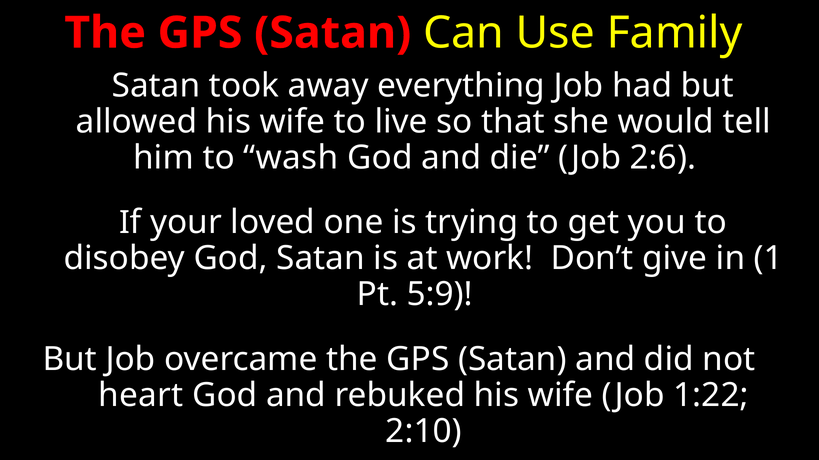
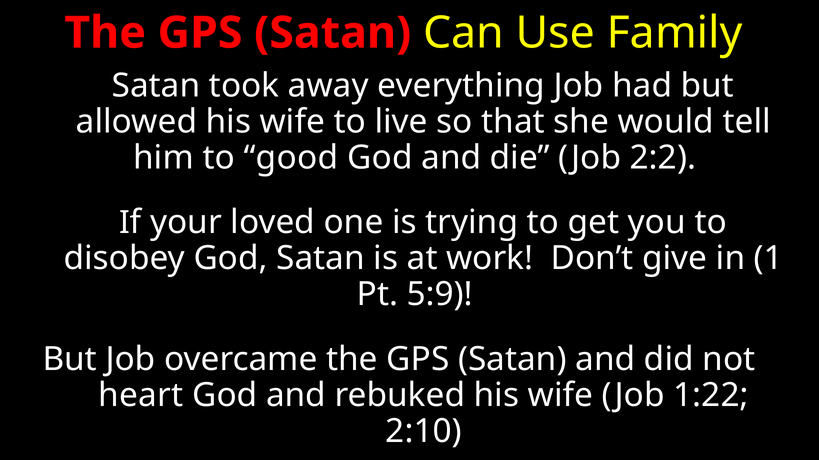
wash: wash -> good
2:6: 2:6 -> 2:2
